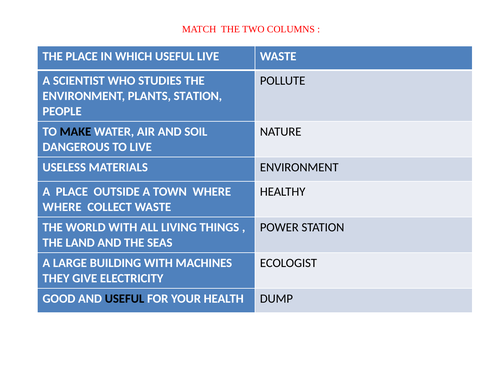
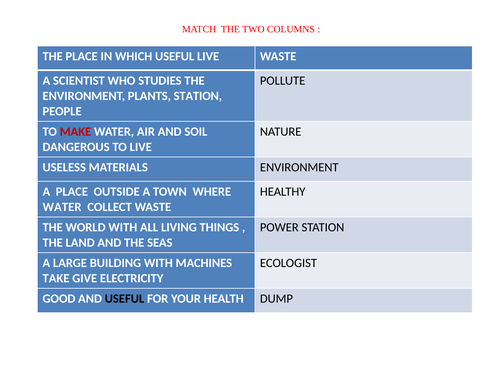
MAKE colour: black -> red
WHERE at (62, 207): WHERE -> WATER
THEY: THEY -> TAKE
